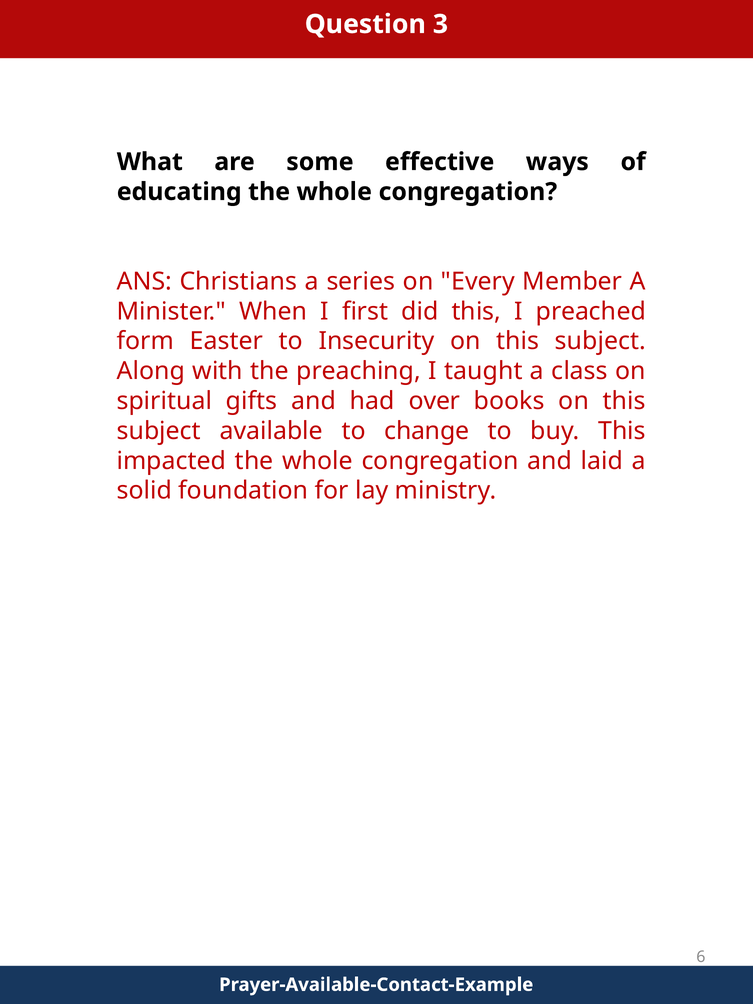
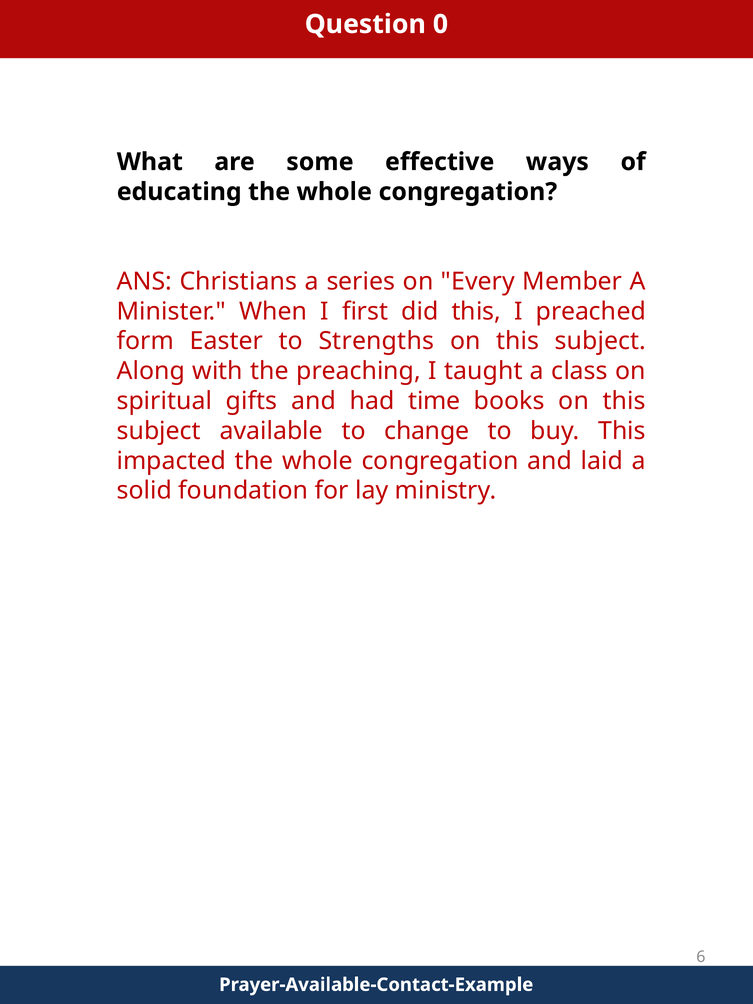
3: 3 -> 0
Insecurity: Insecurity -> Strengths
over: over -> time
